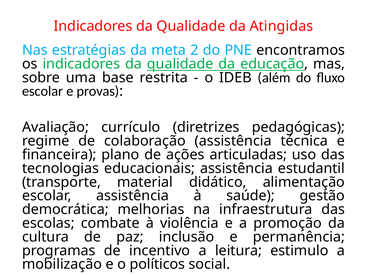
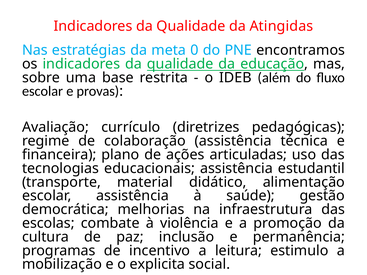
2: 2 -> 0
políticos: políticos -> explicita
